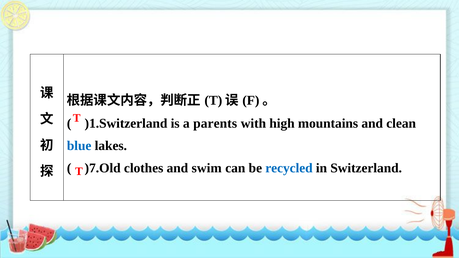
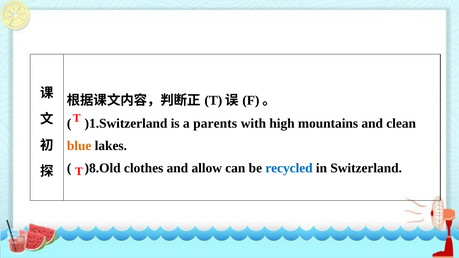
blue colour: blue -> orange
)7.Old: )7.Old -> )8.Old
swim: swim -> allow
